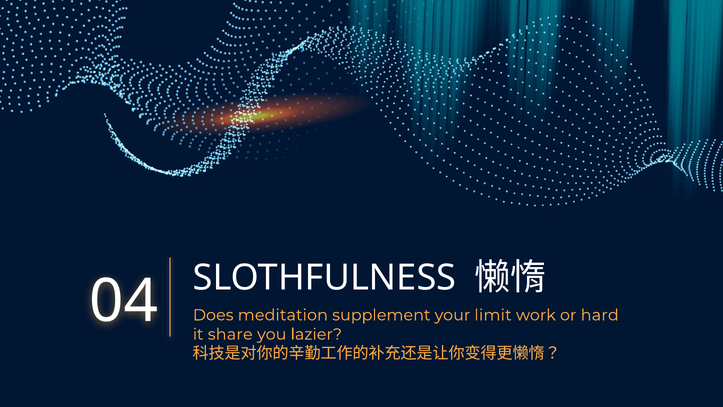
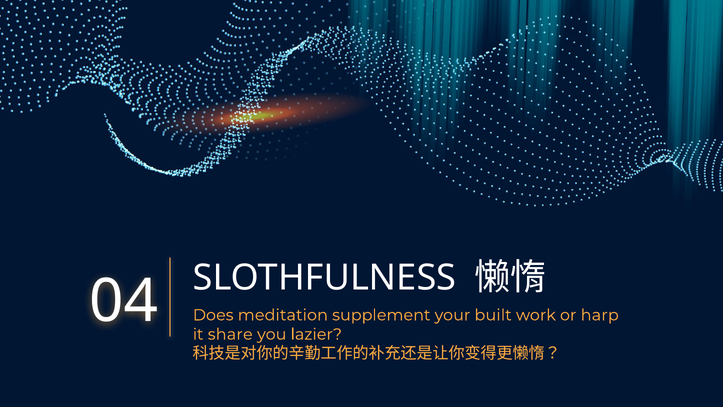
limit: limit -> built
hard: hard -> harp
